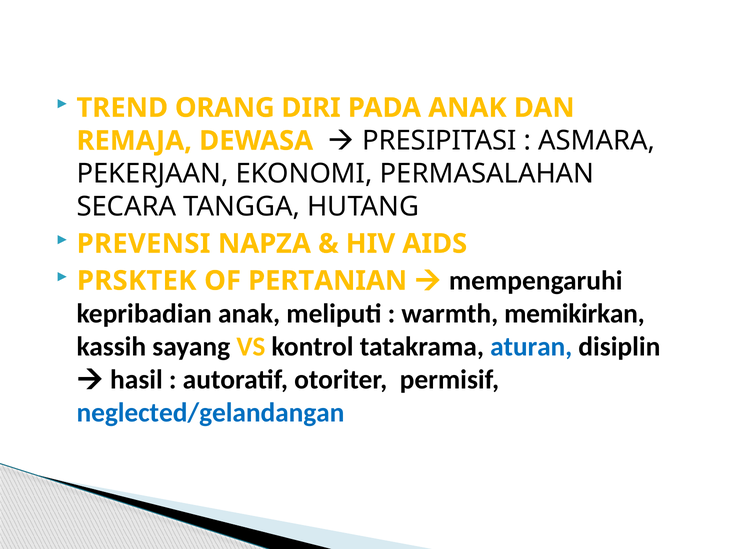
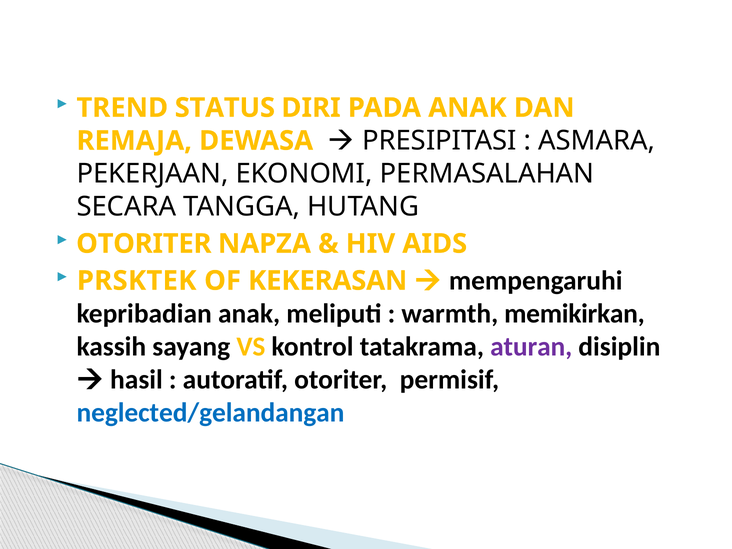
ORANG: ORANG -> STATUS
PREVENSI at (144, 244): PREVENSI -> OTORITER
PERTANIAN: PERTANIAN -> KEKERASAN
aturan colour: blue -> purple
